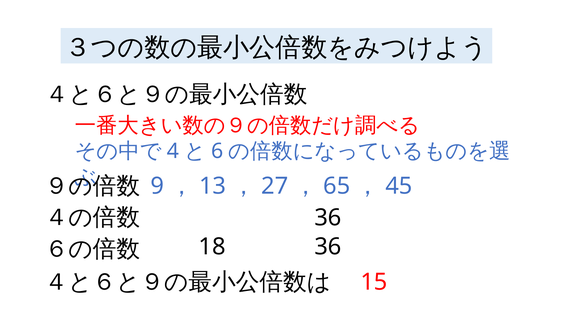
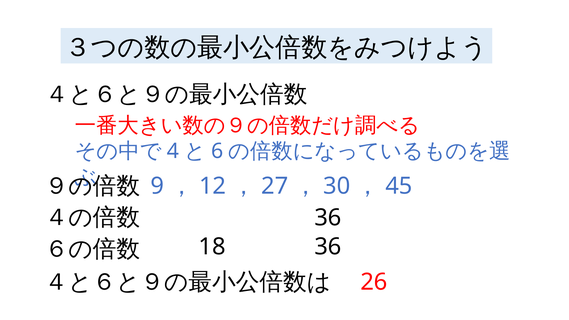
13: 13 -> 12
65: 65 -> 30
15: 15 -> 26
